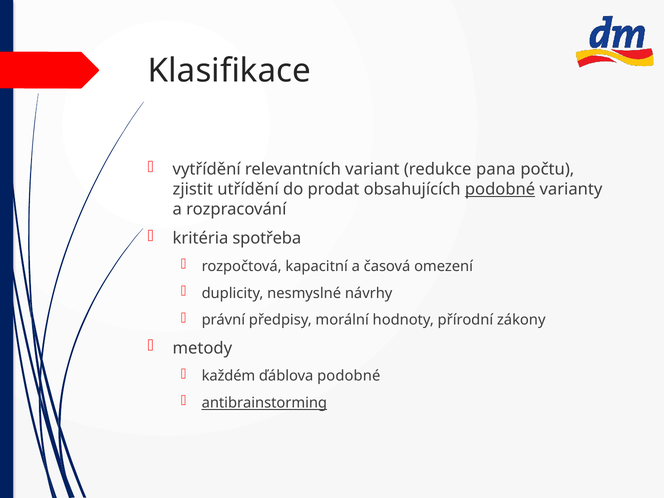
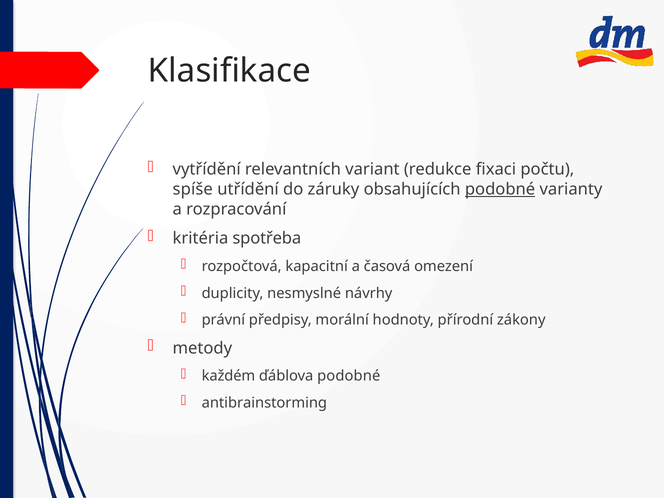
pana: pana -> fixaci
zjistit: zjistit -> spíše
prodat: prodat -> záruky
antibrainstorming underline: present -> none
